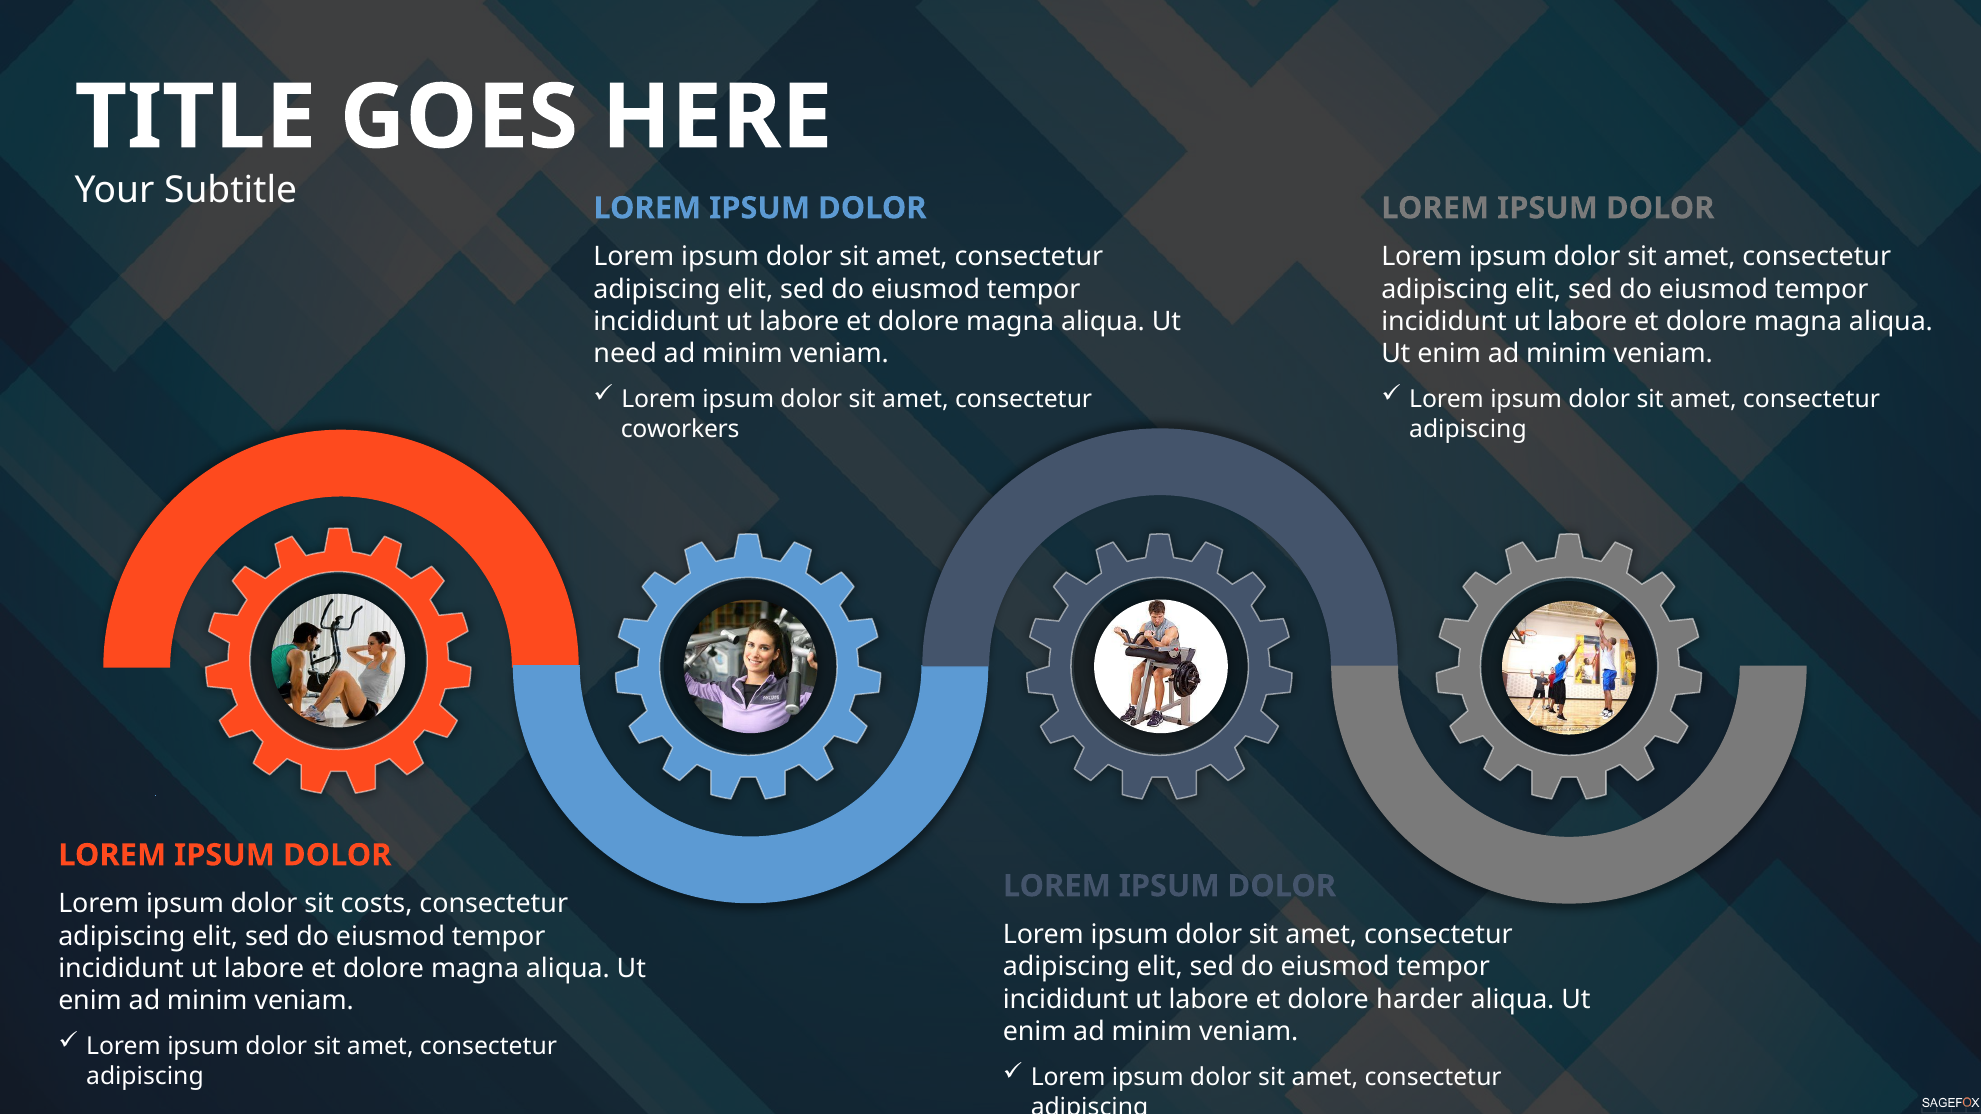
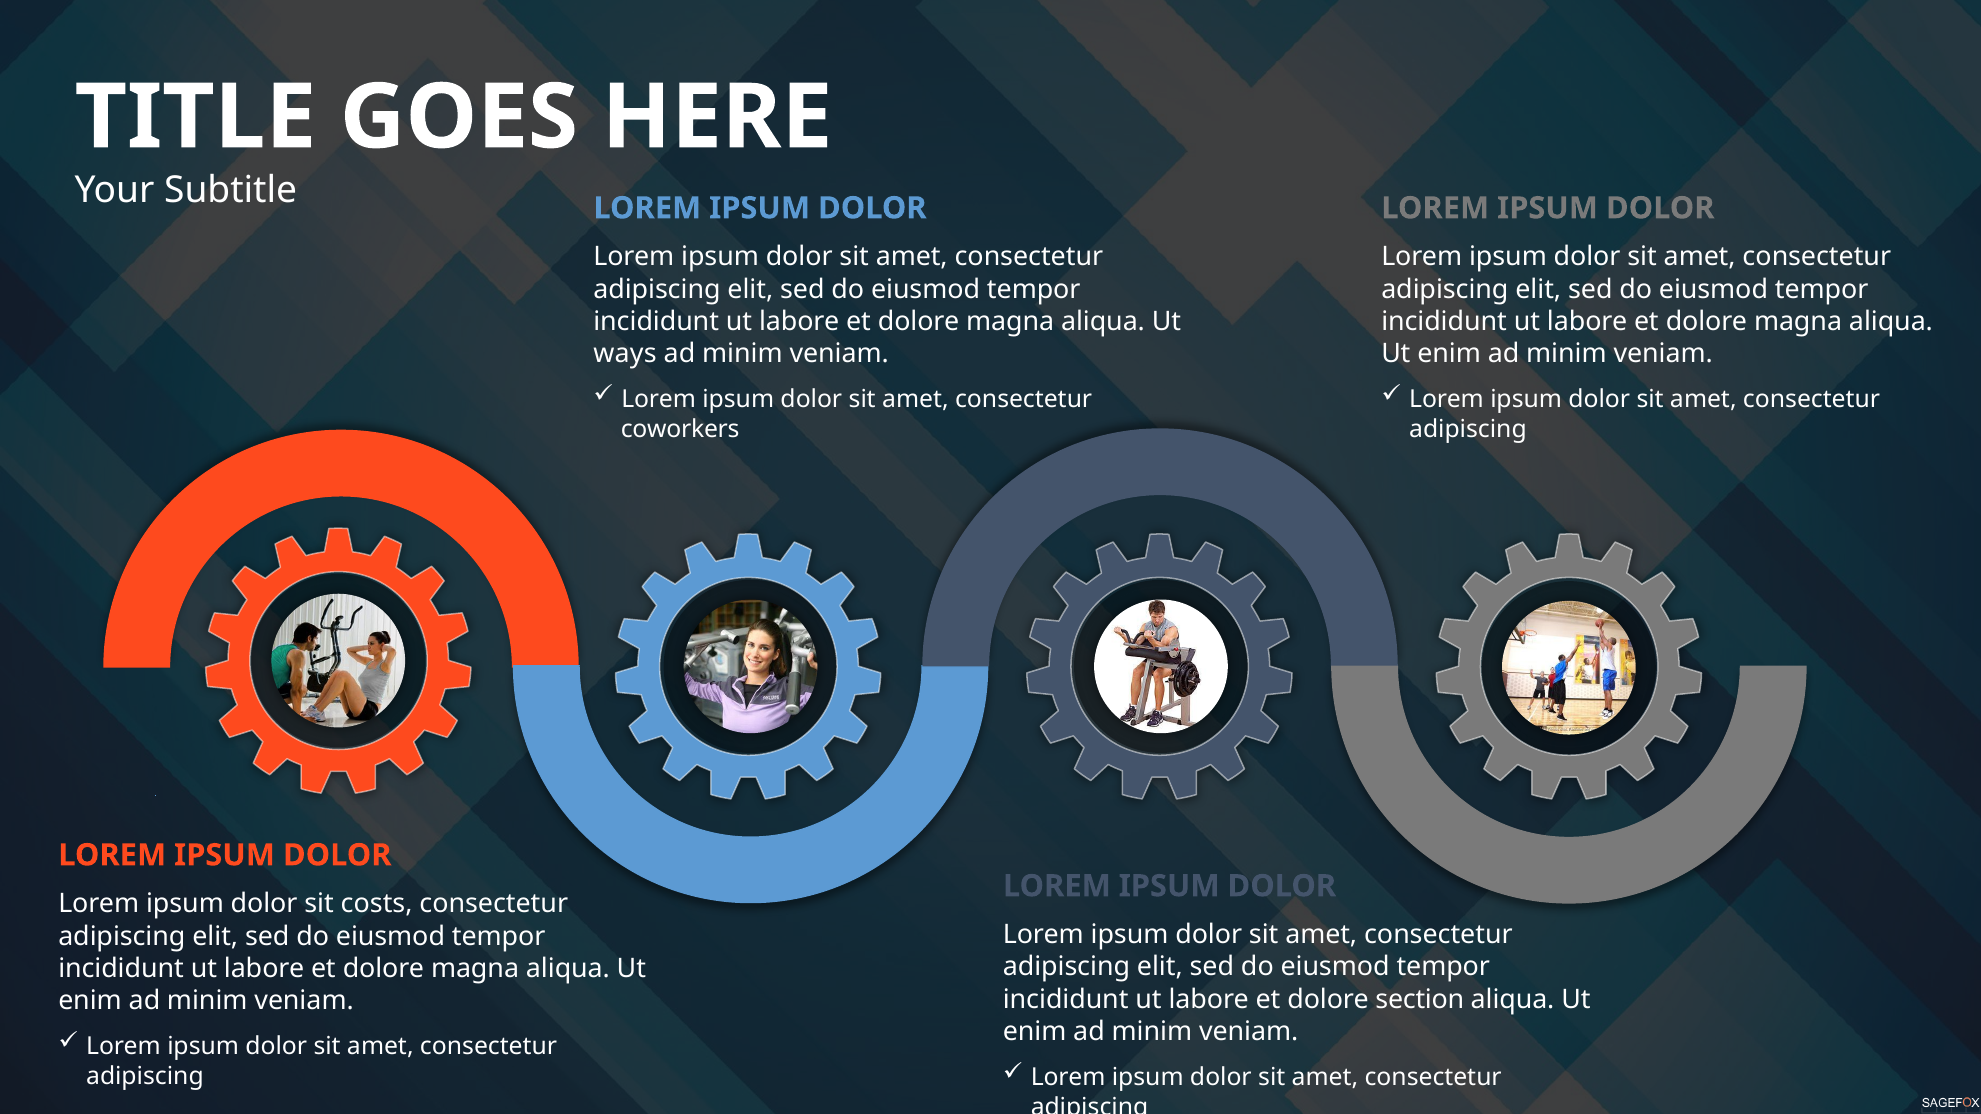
need: need -> ways
harder: harder -> section
